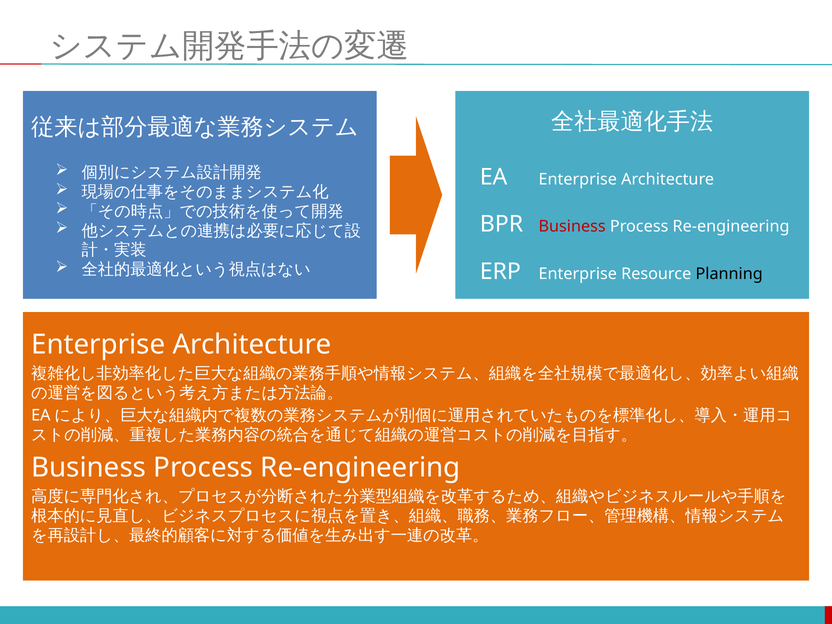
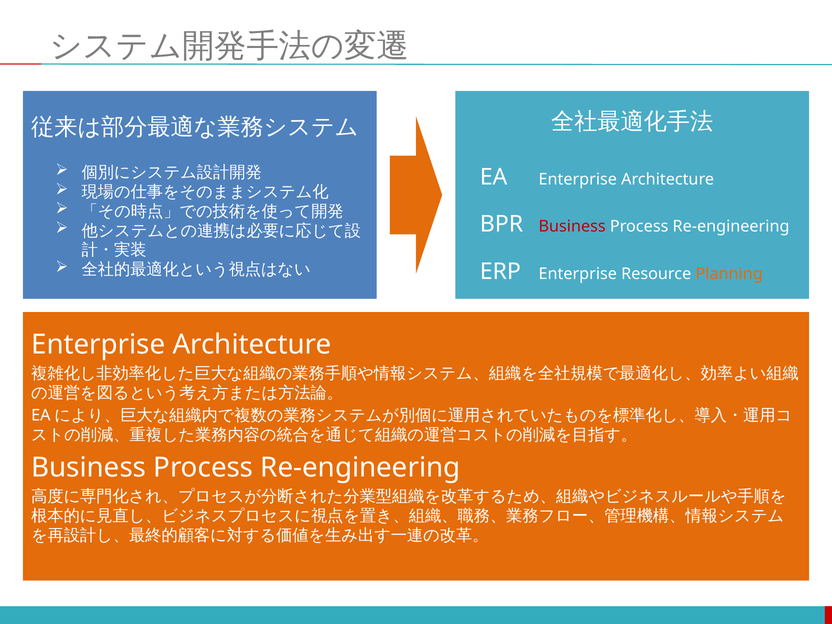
Planning colour: black -> orange
